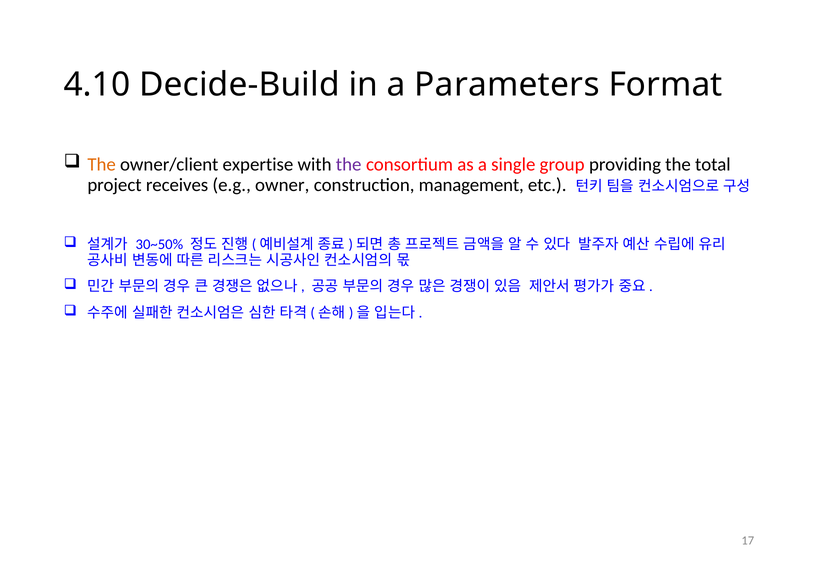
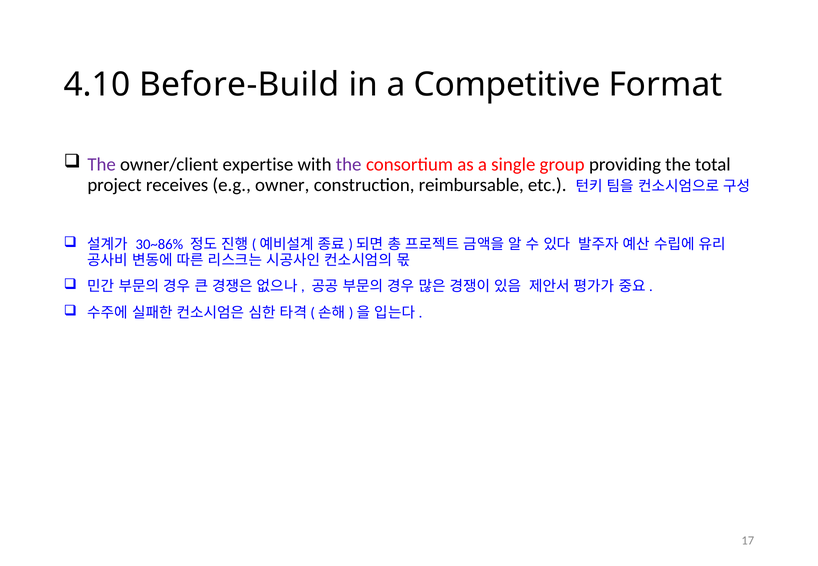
Decide-Build: Decide-Build -> Before-Build
Parameters: Parameters -> Competitive
The at (102, 165) colour: orange -> purple
management: management -> reimbursable
30~50%: 30~50% -> 30~86%
